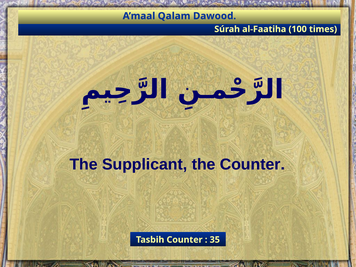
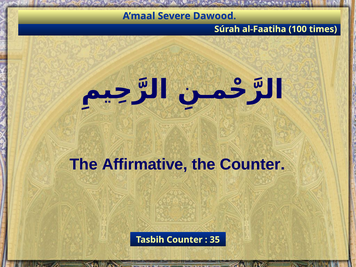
Qalam: Qalam -> Severe
Supplicant: Supplicant -> Affirmative
